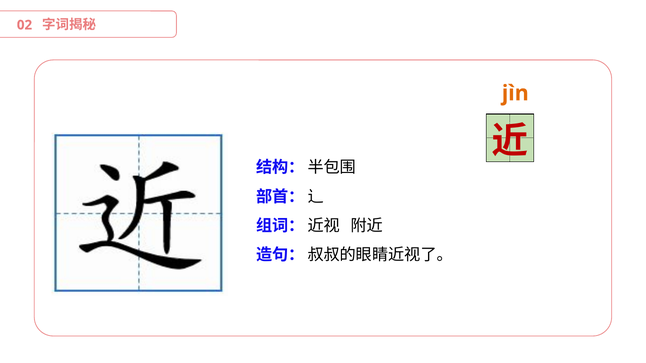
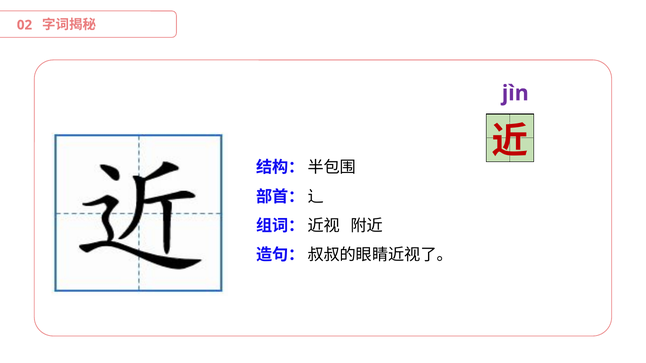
jìn colour: orange -> purple
